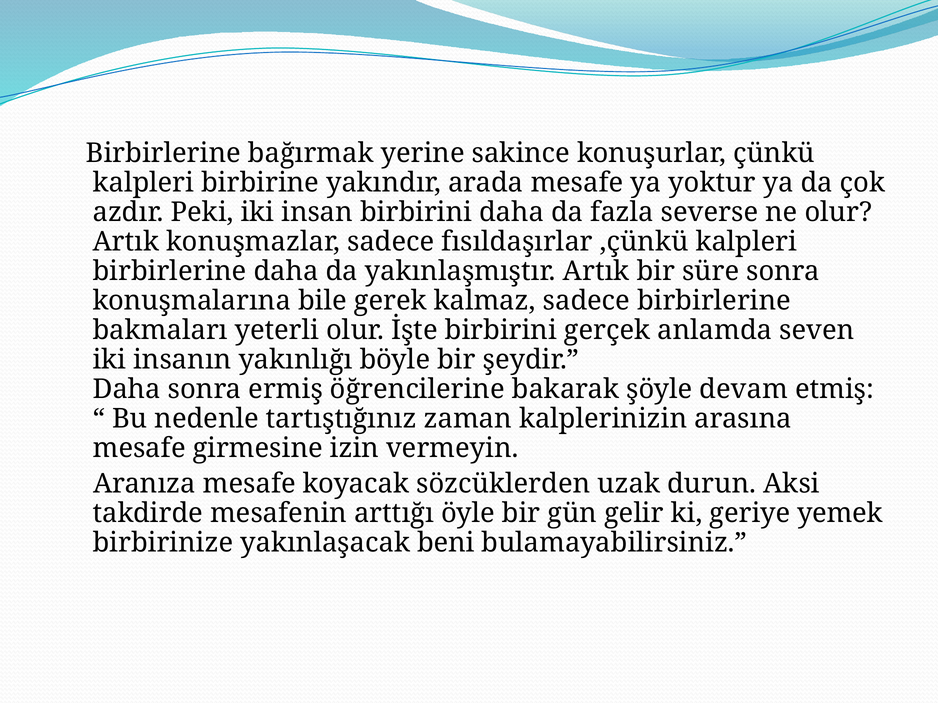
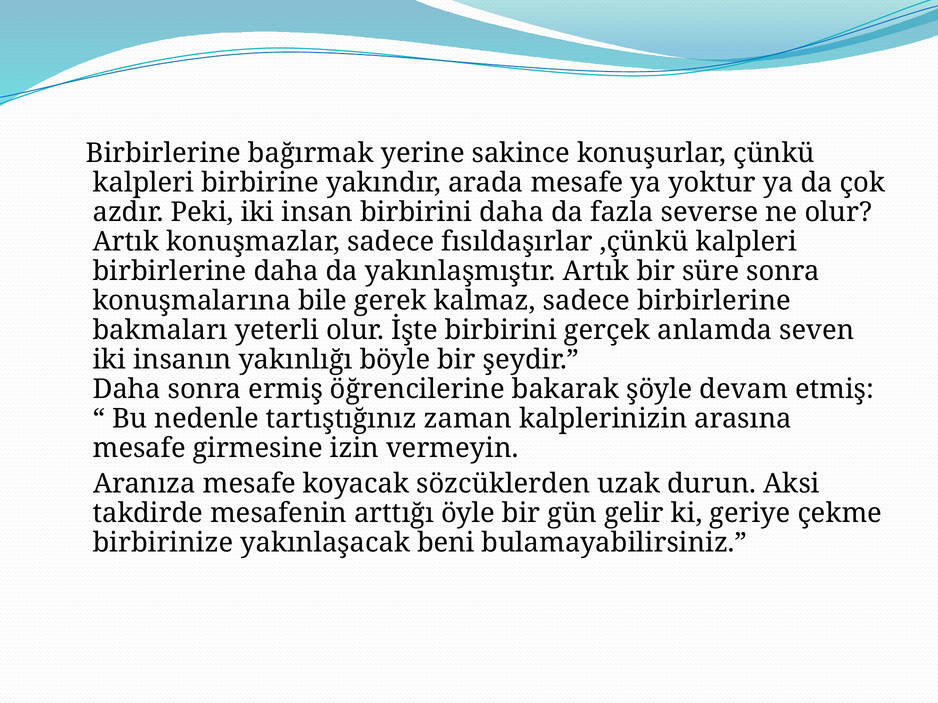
yemek: yemek -> çekme
